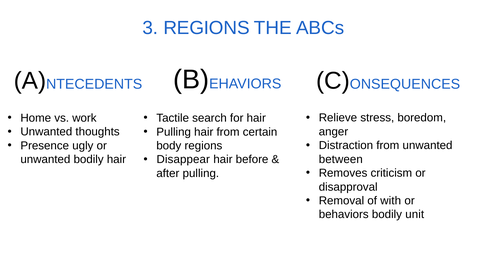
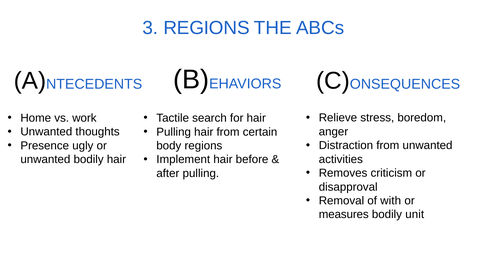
Disappear: Disappear -> Implement
between: between -> activities
behaviors: behaviors -> measures
